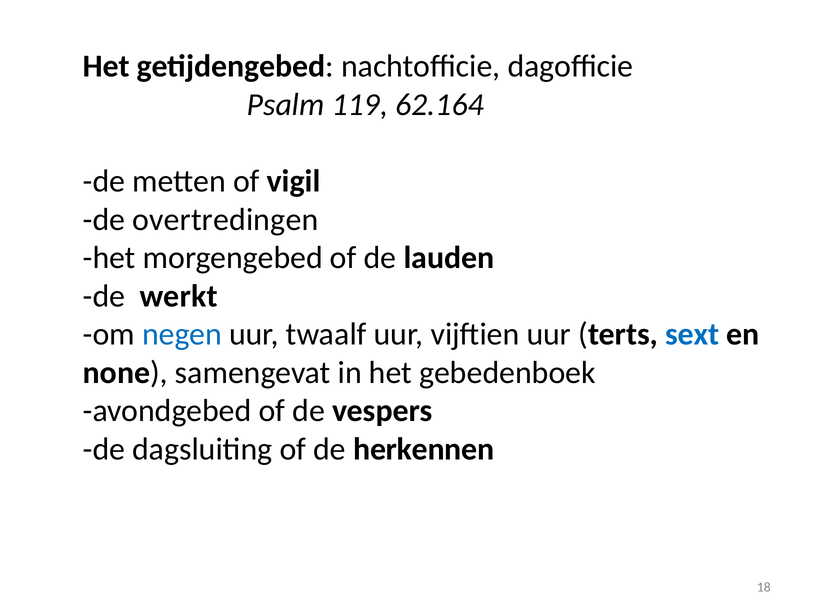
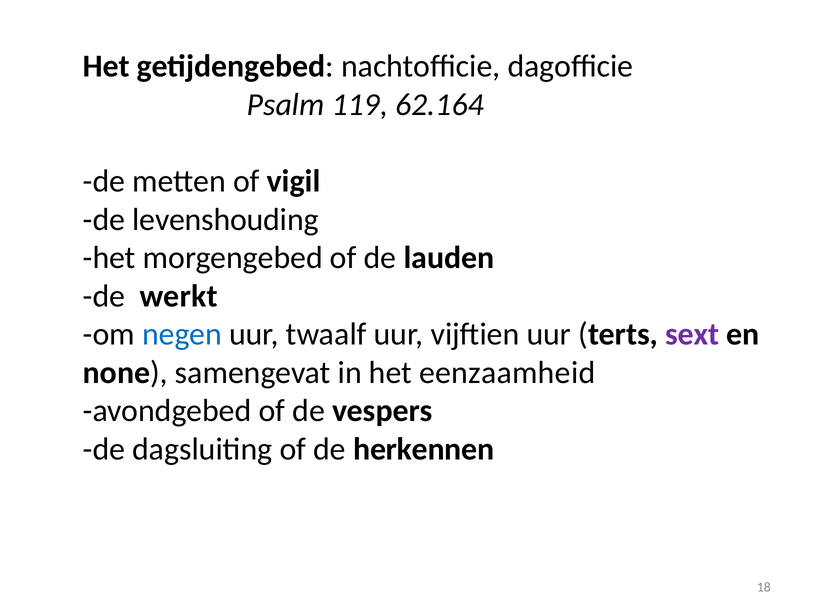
overtredingen: overtredingen -> levenshouding
sext colour: blue -> purple
gebedenboek: gebedenboek -> eenzaamheid
